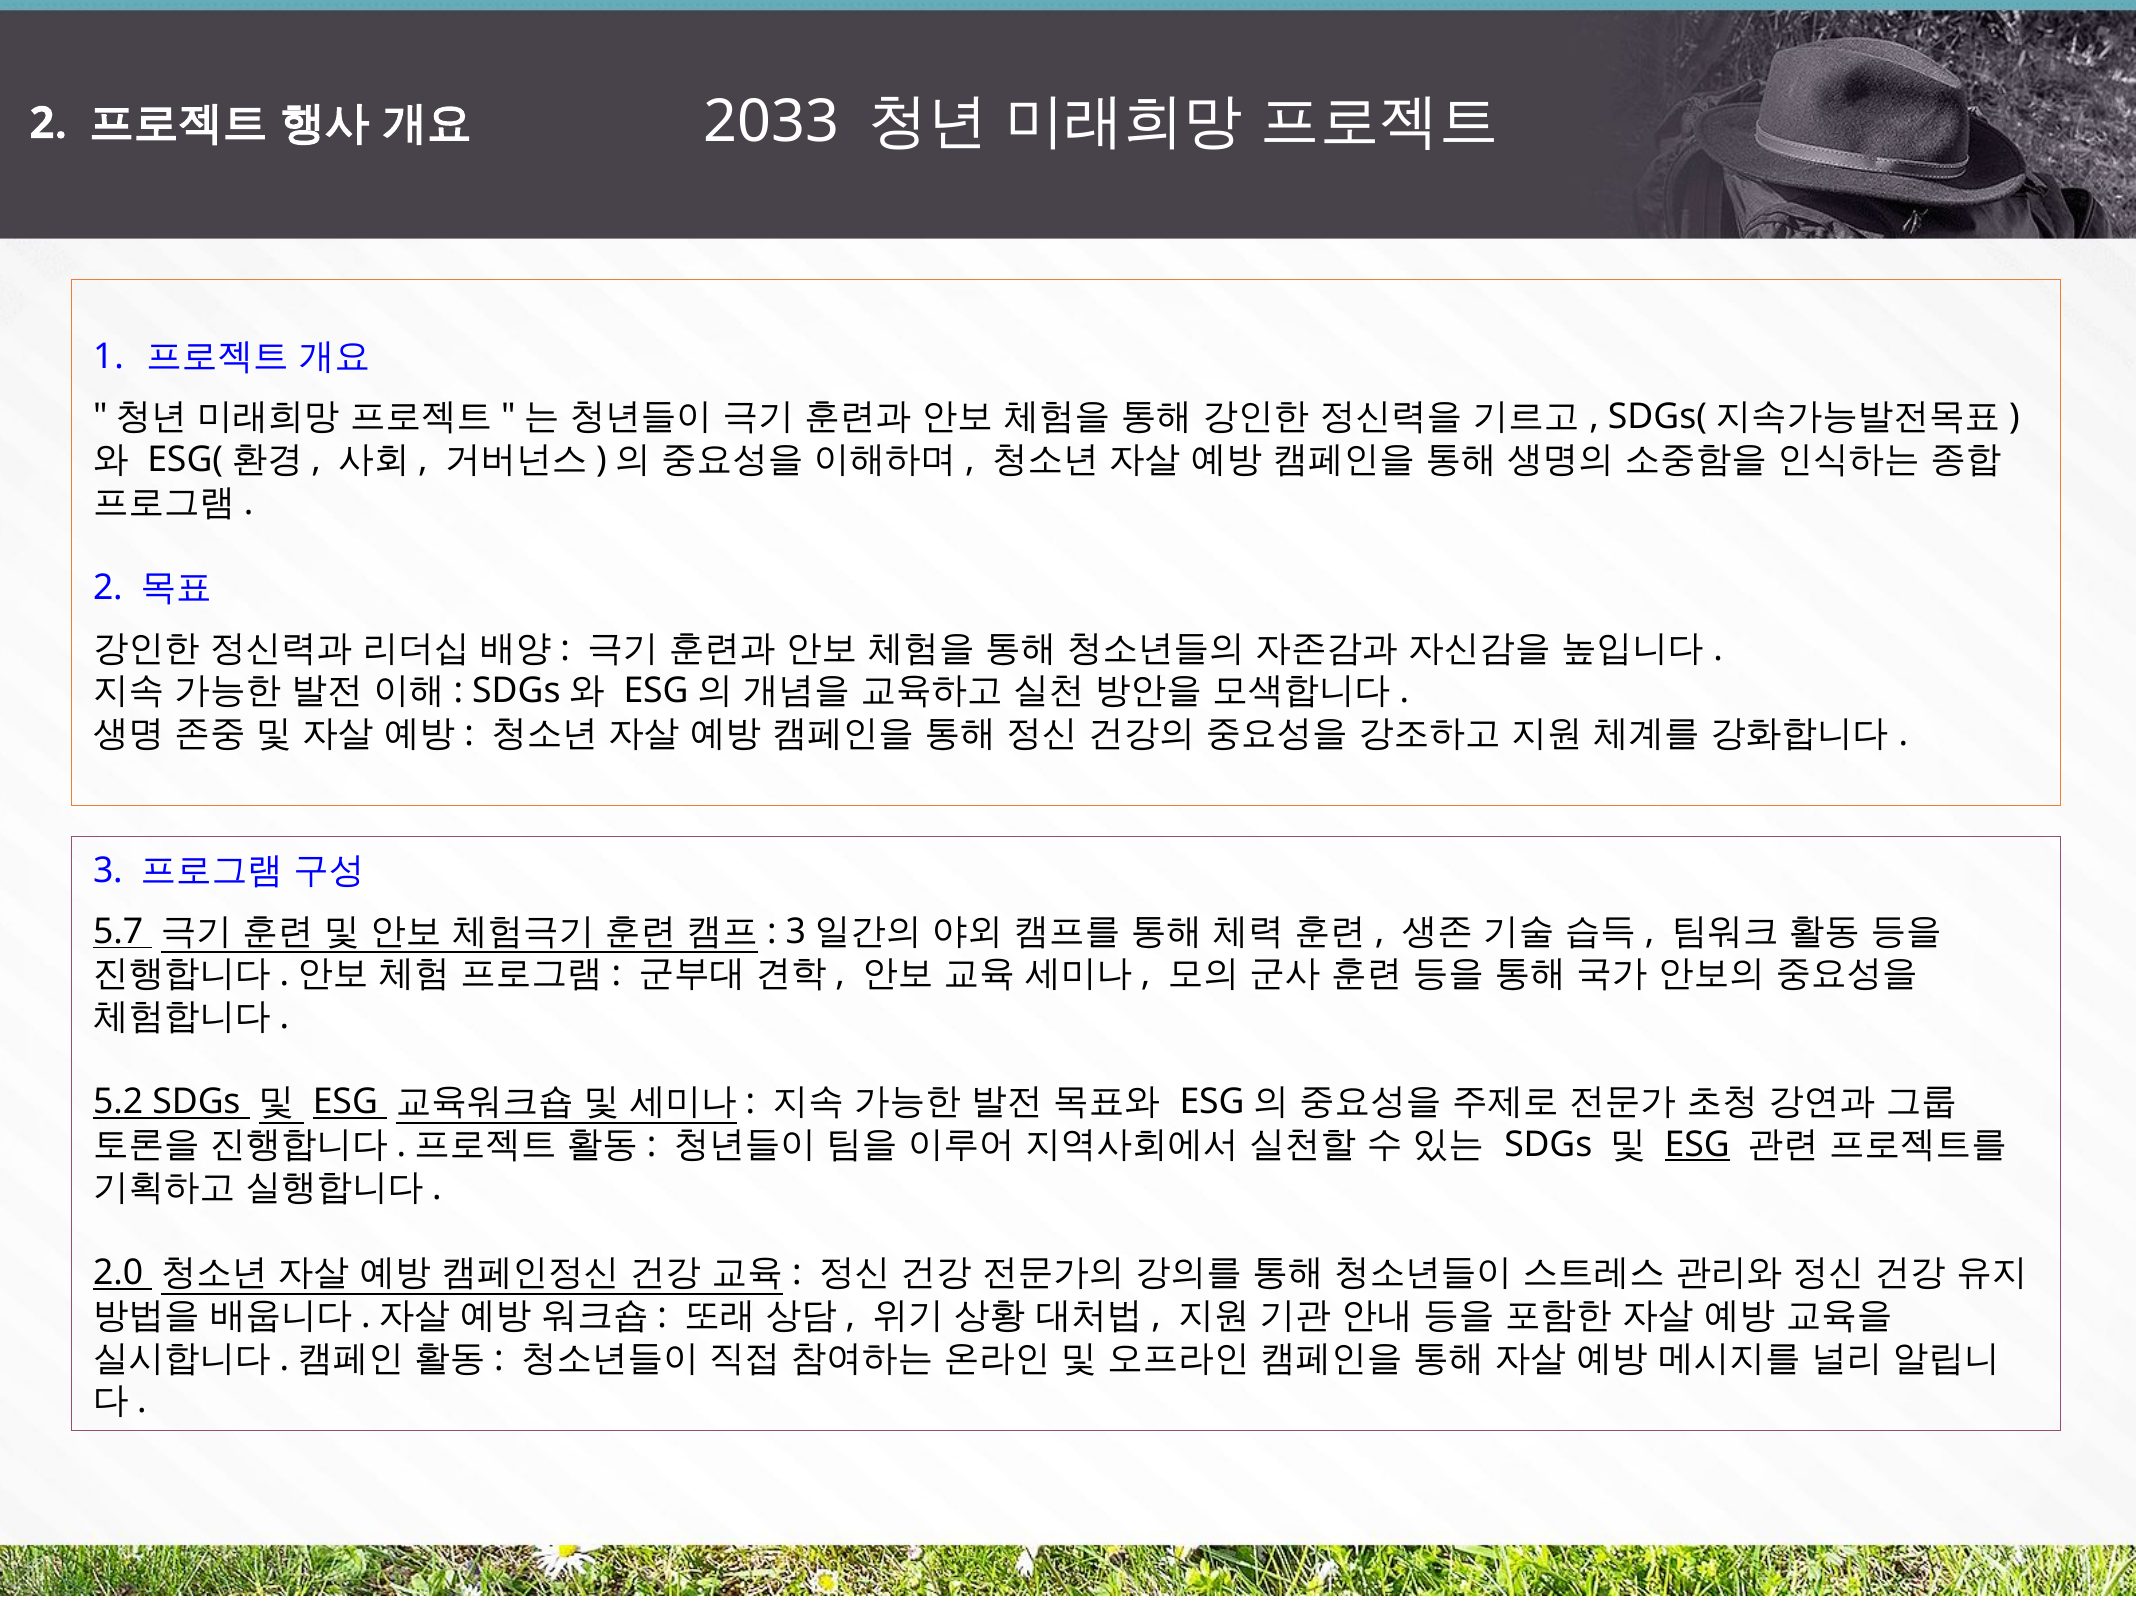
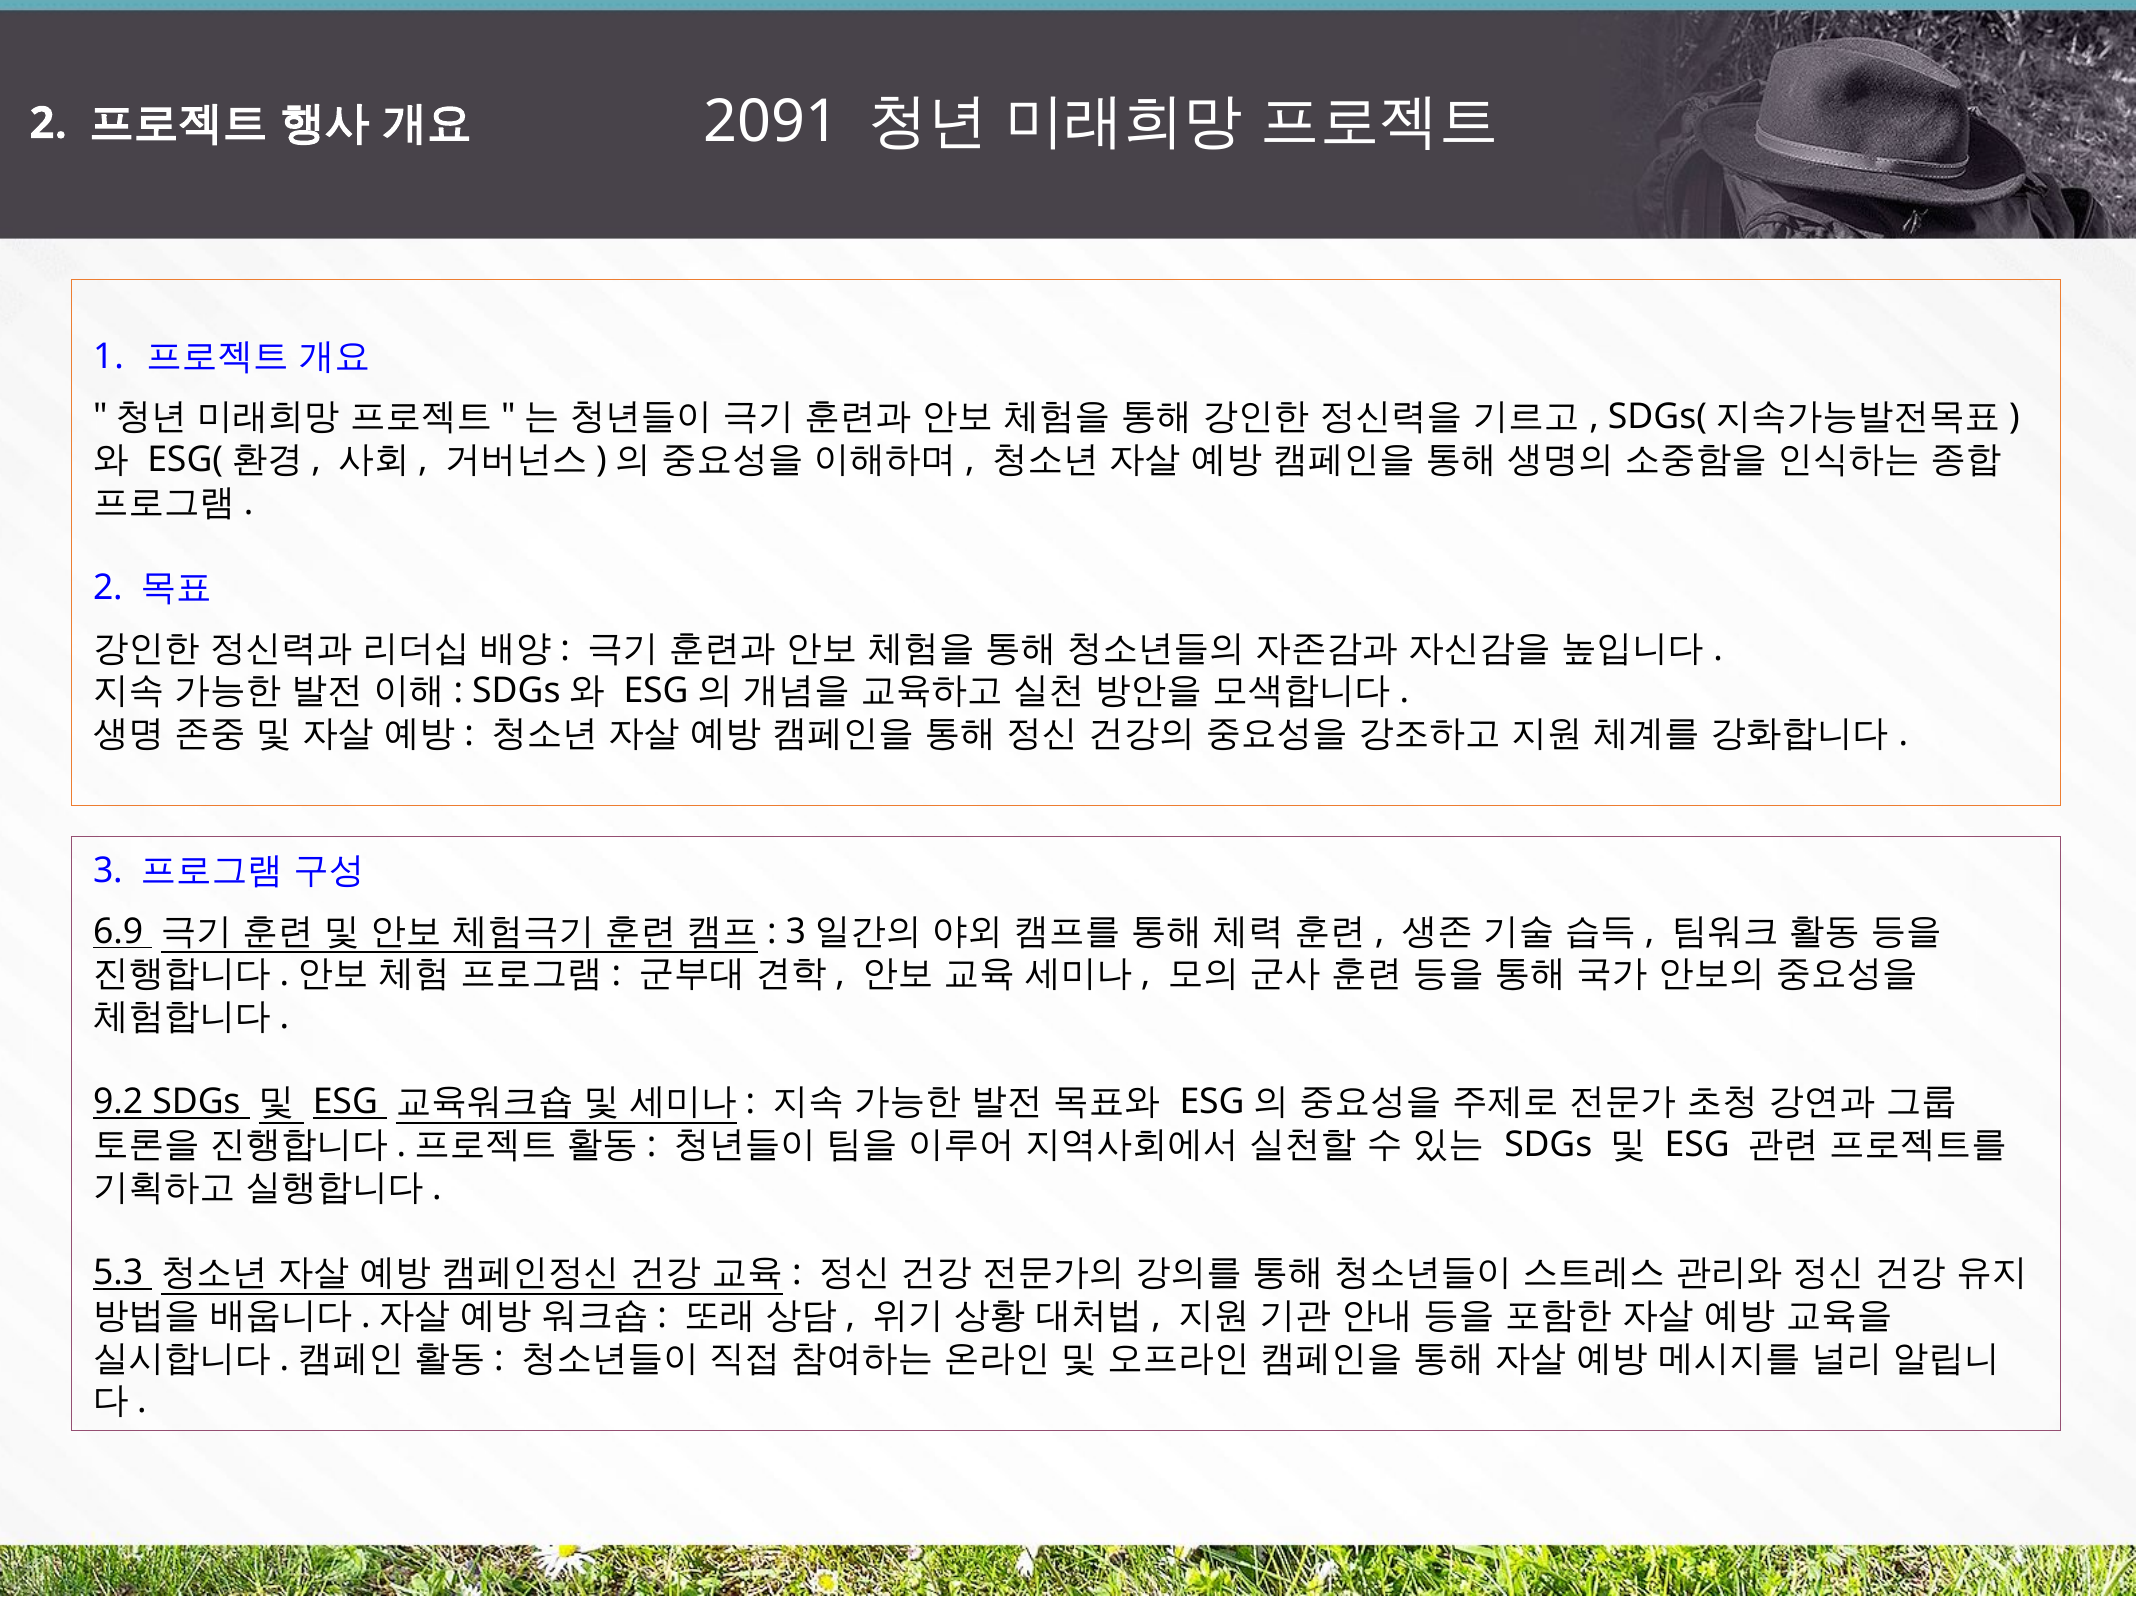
2033: 2033 -> 2091
5.7: 5.7 -> 6.9
5.2: 5.2 -> 9.2
ESG at (1697, 1145) underline: present -> none
2.0: 2.0 -> 5.3
